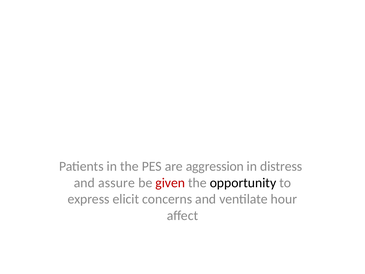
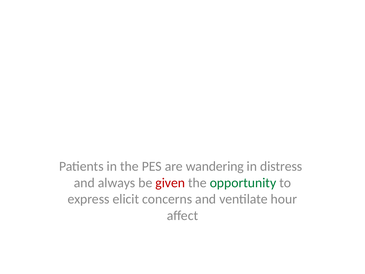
aggression: aggression -> wandering
assure: assure -> always
opportunity colour: black -> green
